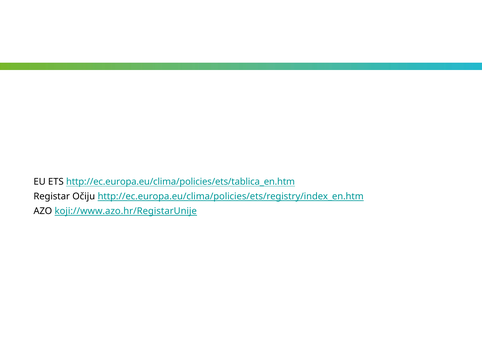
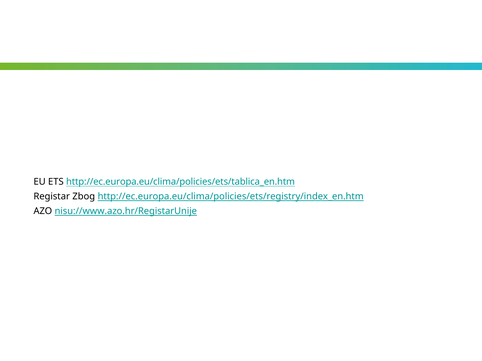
Očiju: Očiju -> Zbog
koji://www.azo.hr/RegistarUnije: koji://www.azo.hr/RegistarUnije -> nisu://www.azo.hr/RegistarUnije
